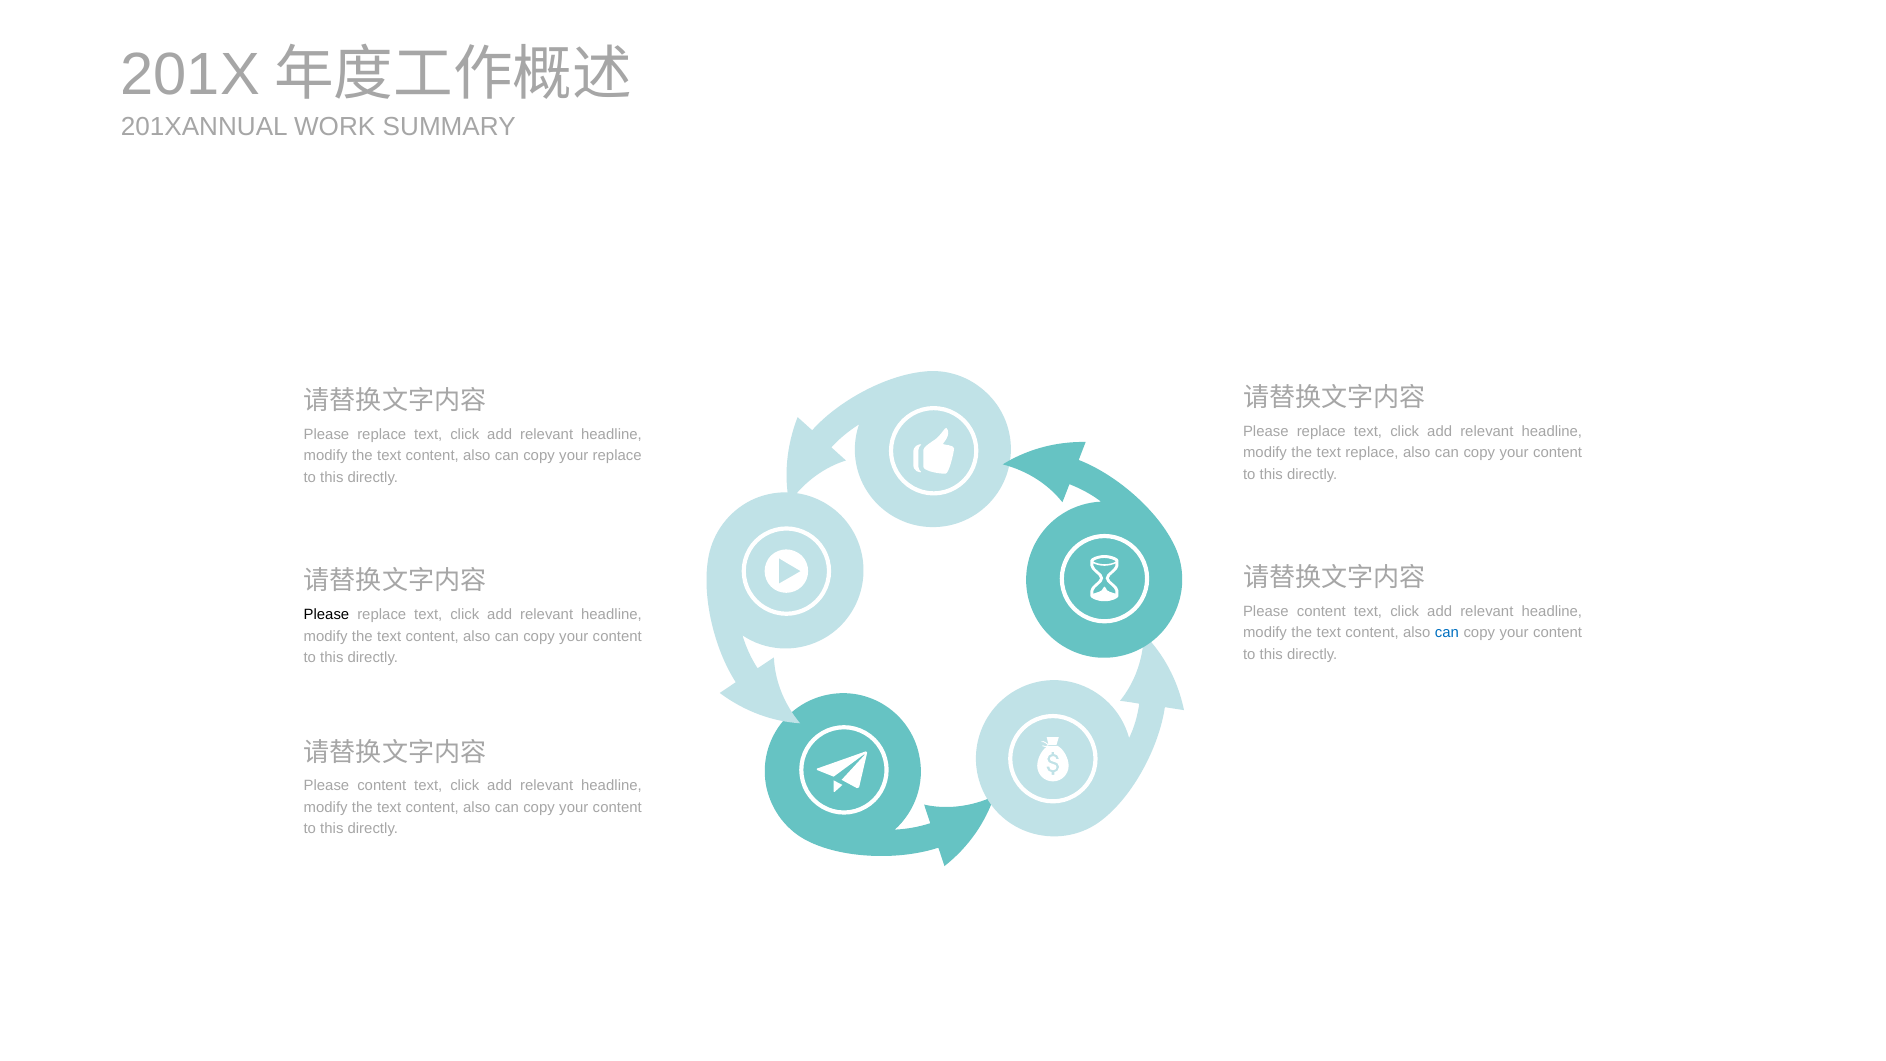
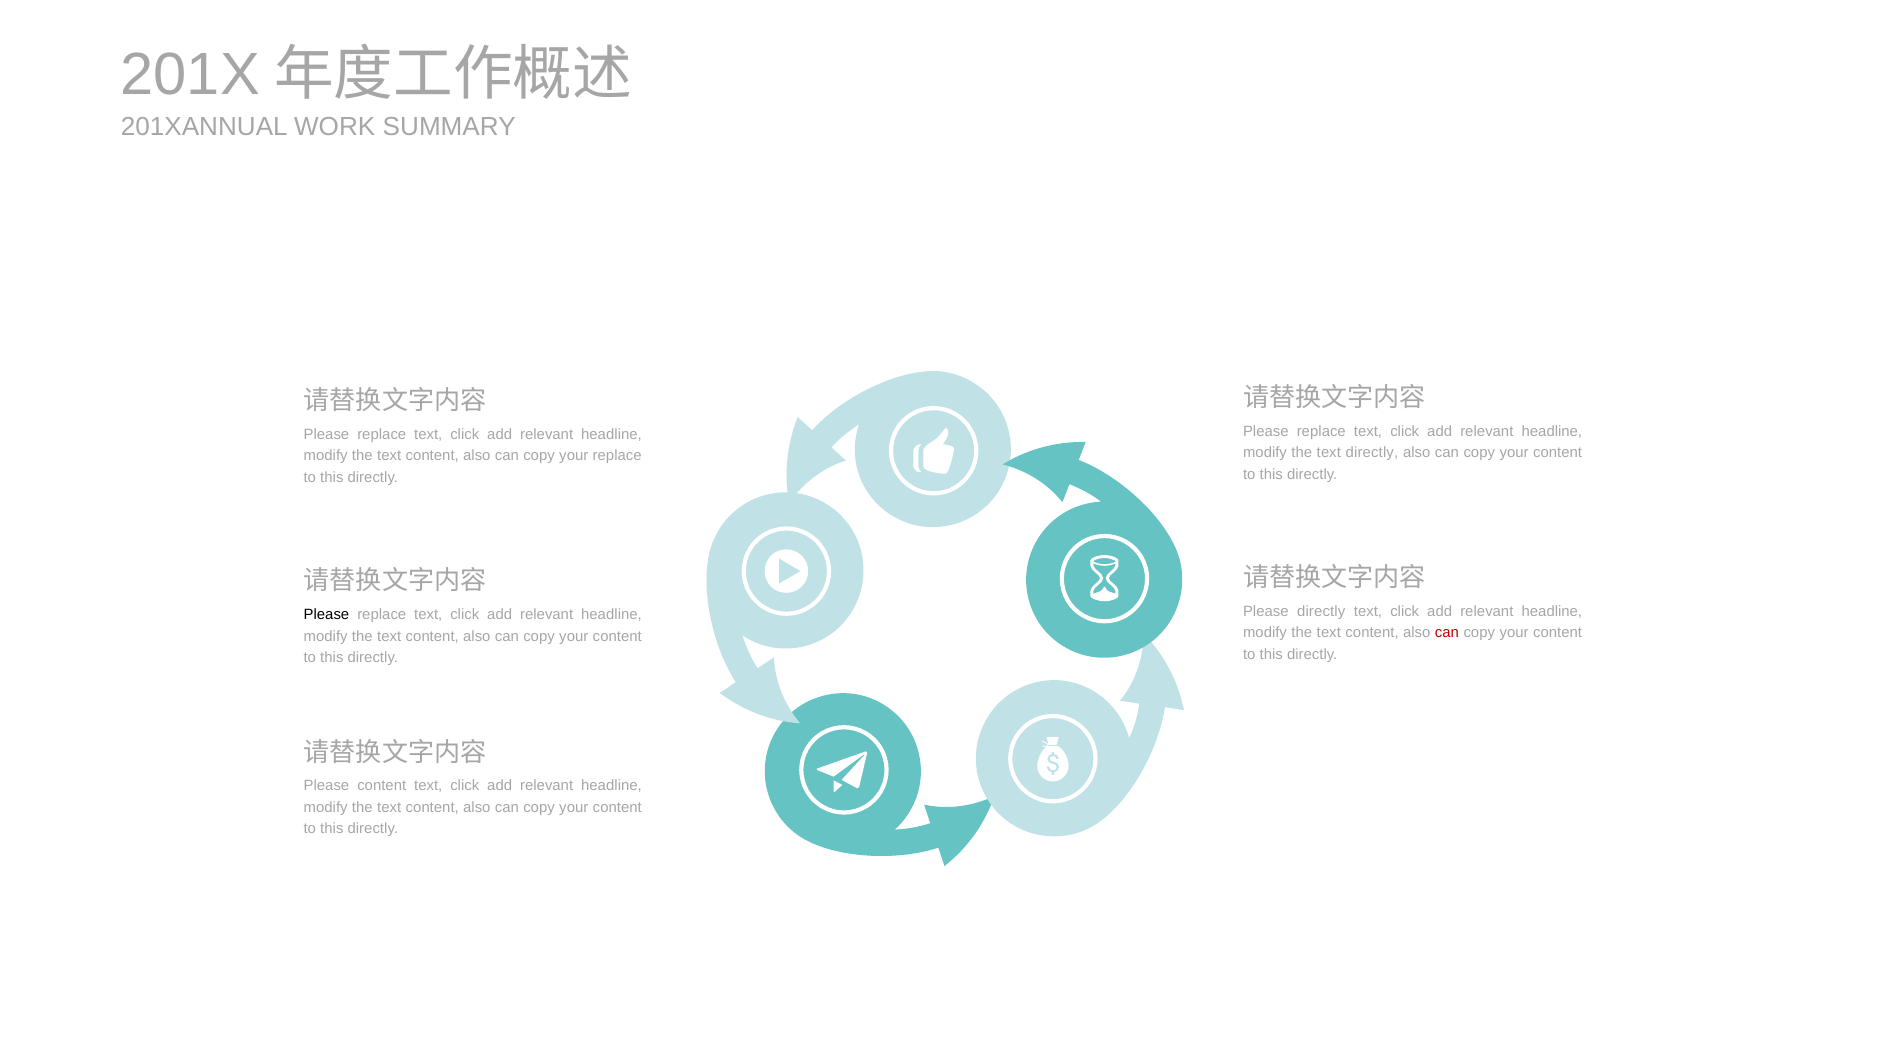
text replace: replace -> directly
content at (1321, 612): content -> directly
can at (1447, 633) colour: blue -> red
